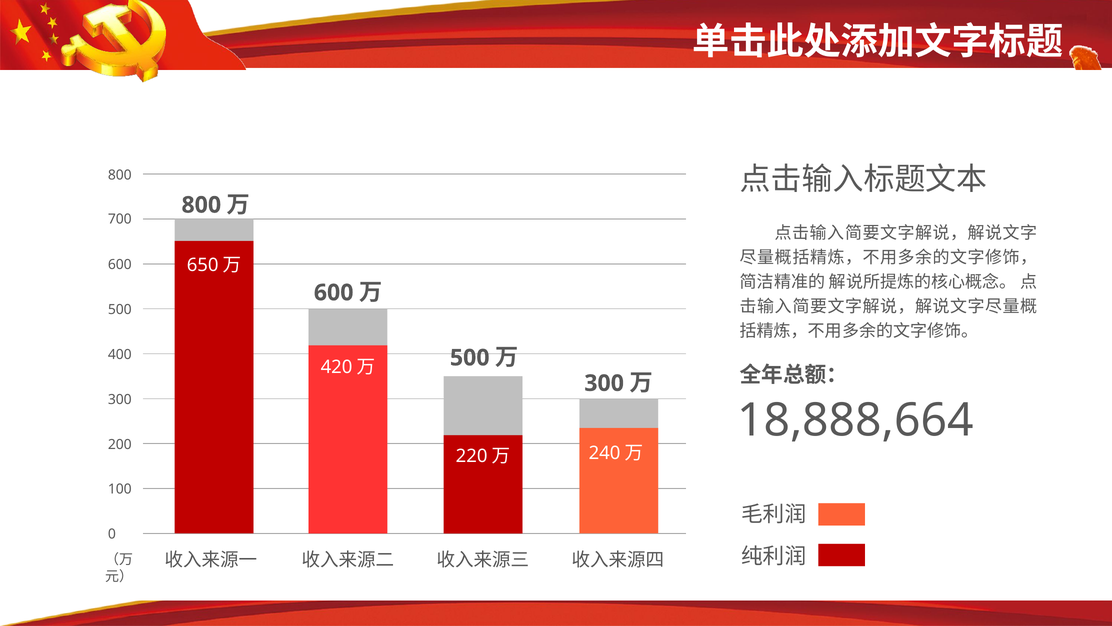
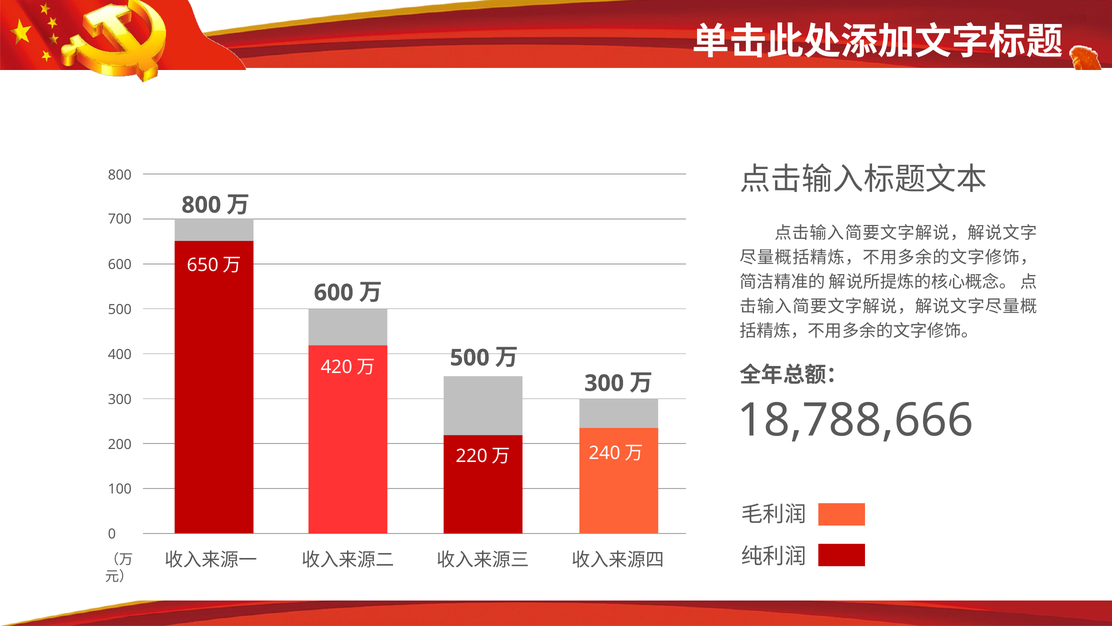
18,888,664: 18,888,664 -> 18,788,666
